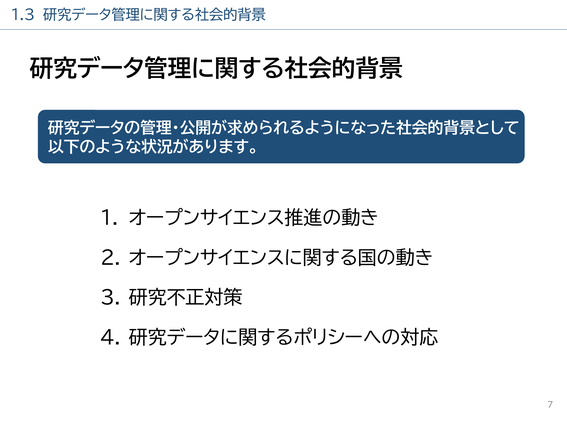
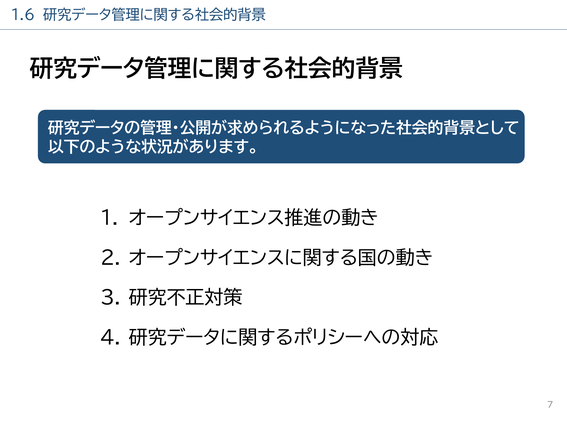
1.3: 1.3 -> 1.6
